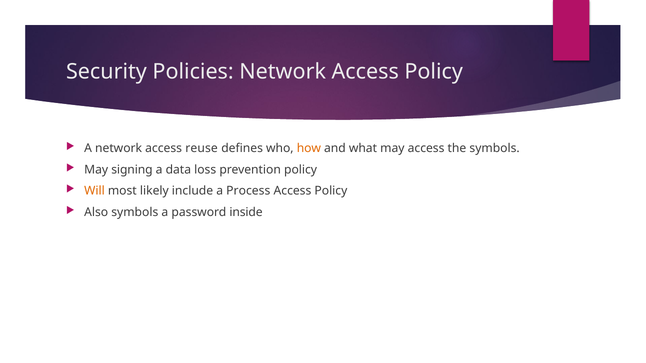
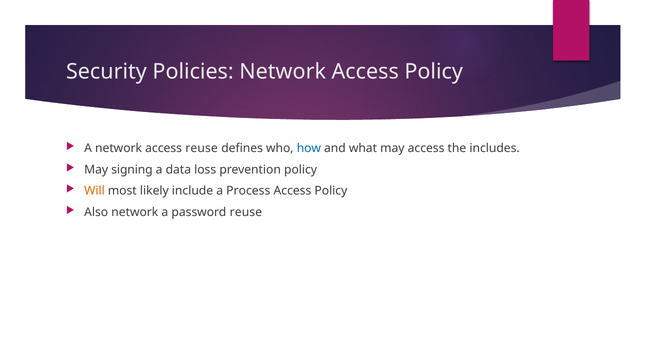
how colour: orange -> blue
the symbols: symbols -> includes
Also symbols: symbols -> network
password inside: inside -> reuse
